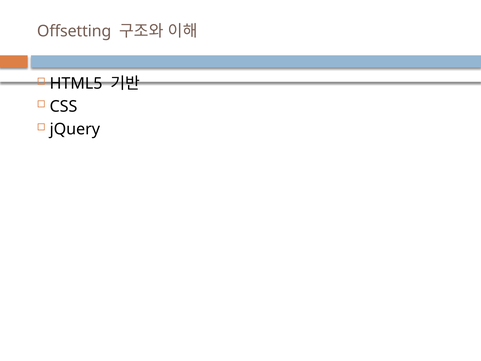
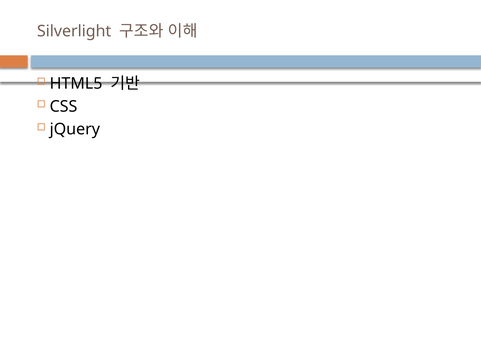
Offsetting: Offsetting -> Silverlight
